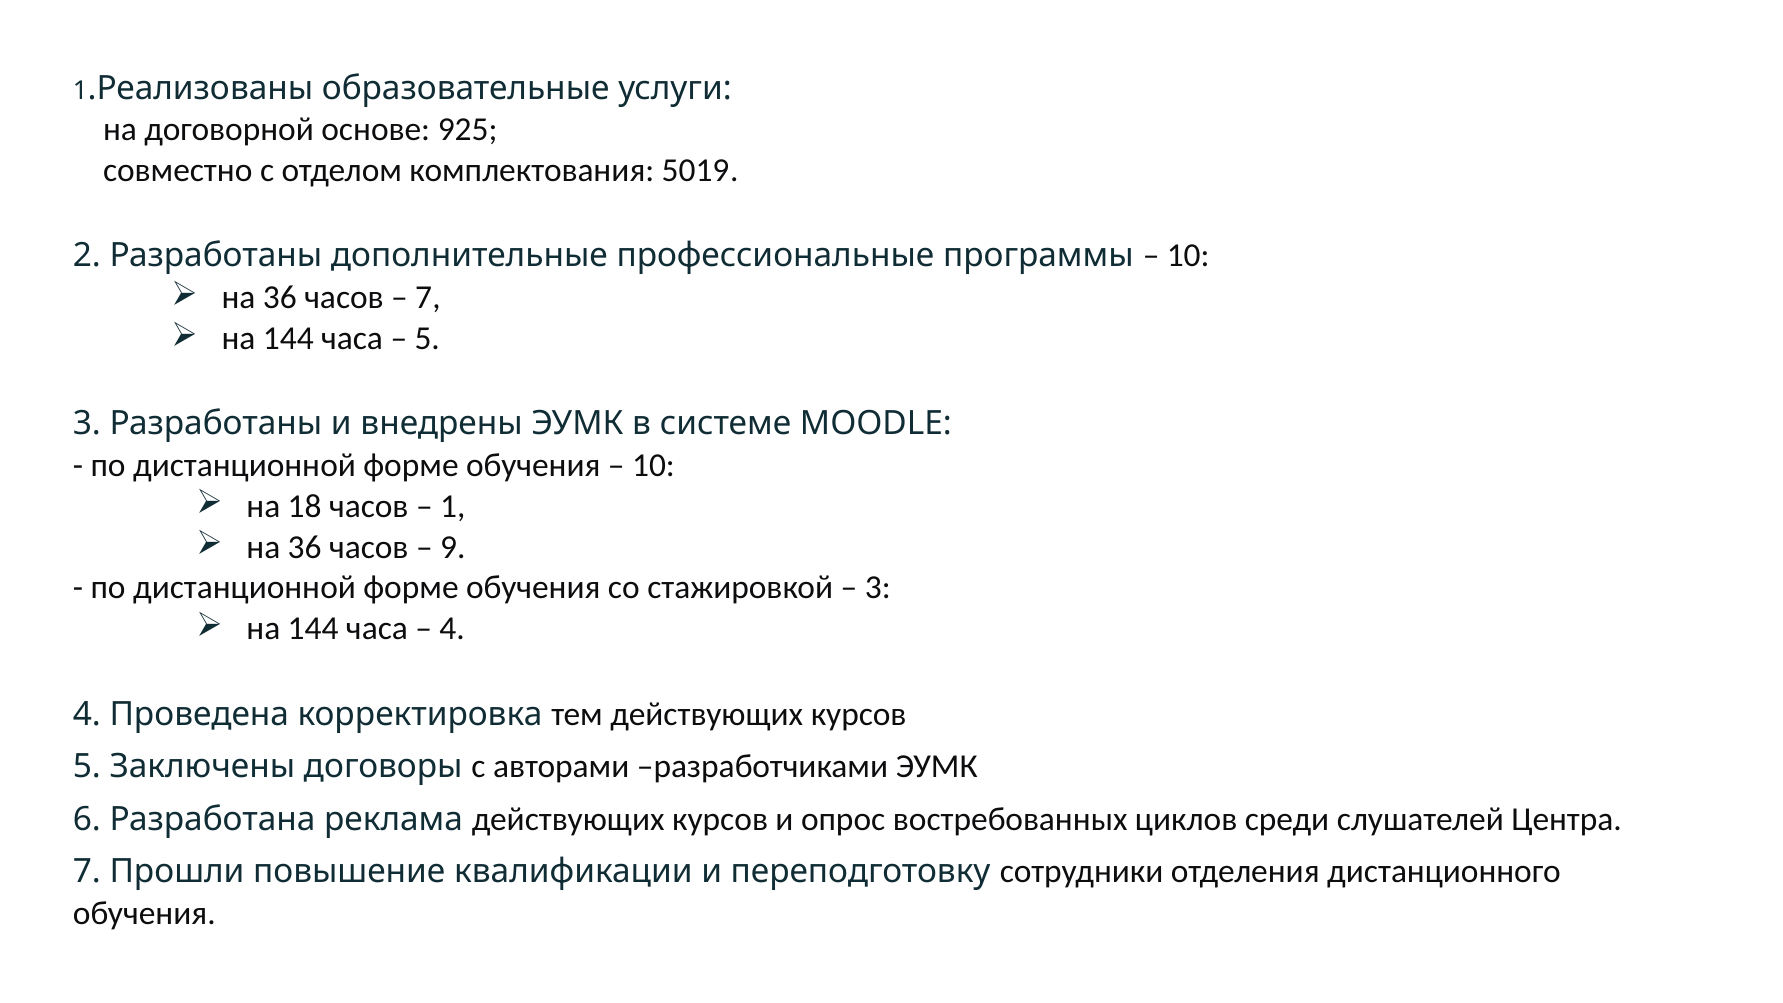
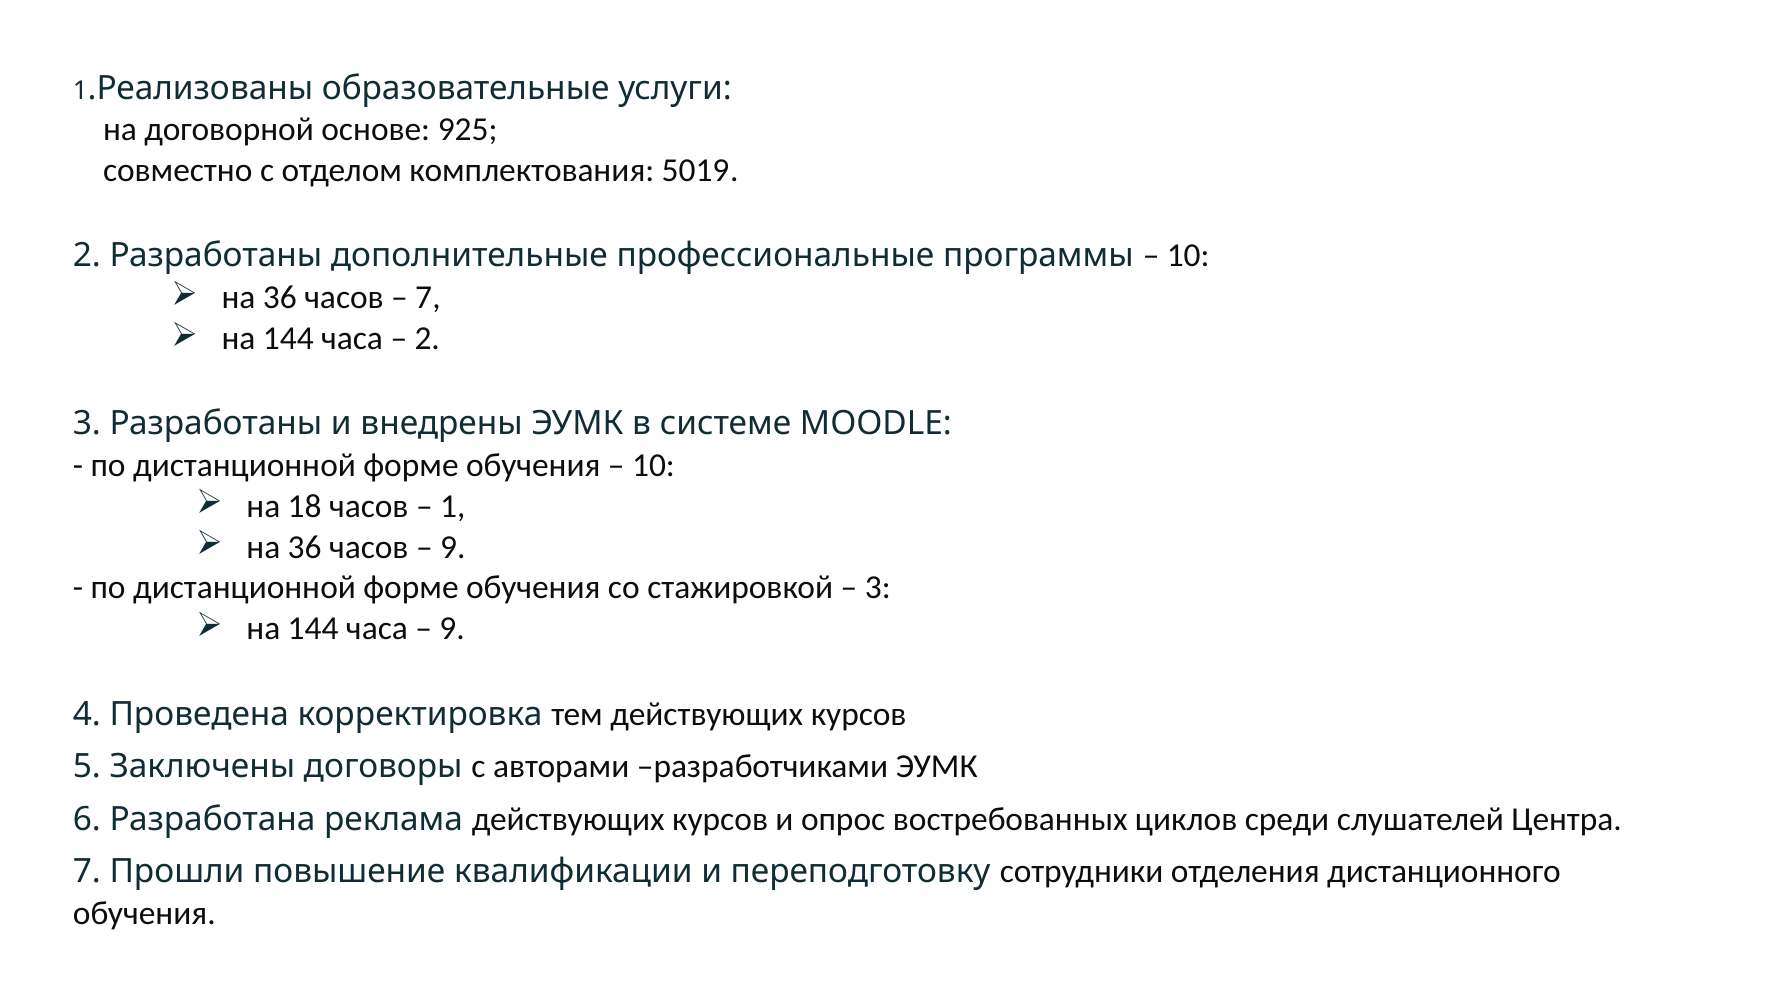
5 at (427, 338): 5 -> 2
4 at (452, 629): 4 -> 9
